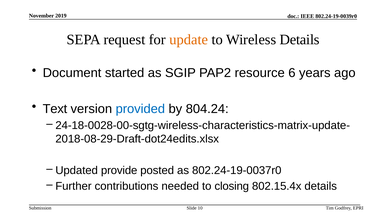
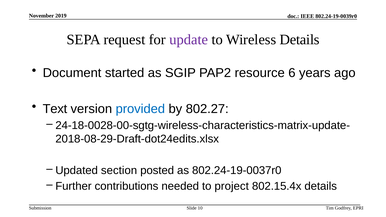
update colour: orange -> purple
804.24: 804.24 -> 802.27
provide: provide -> section
closing: closing -> project
